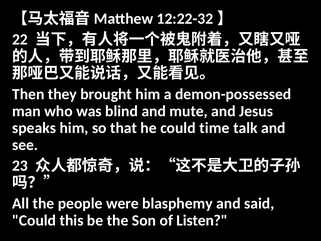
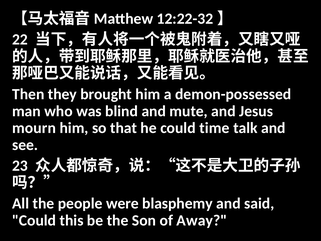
speaks: speaks -> mourn
Listen: Listen -> Away
